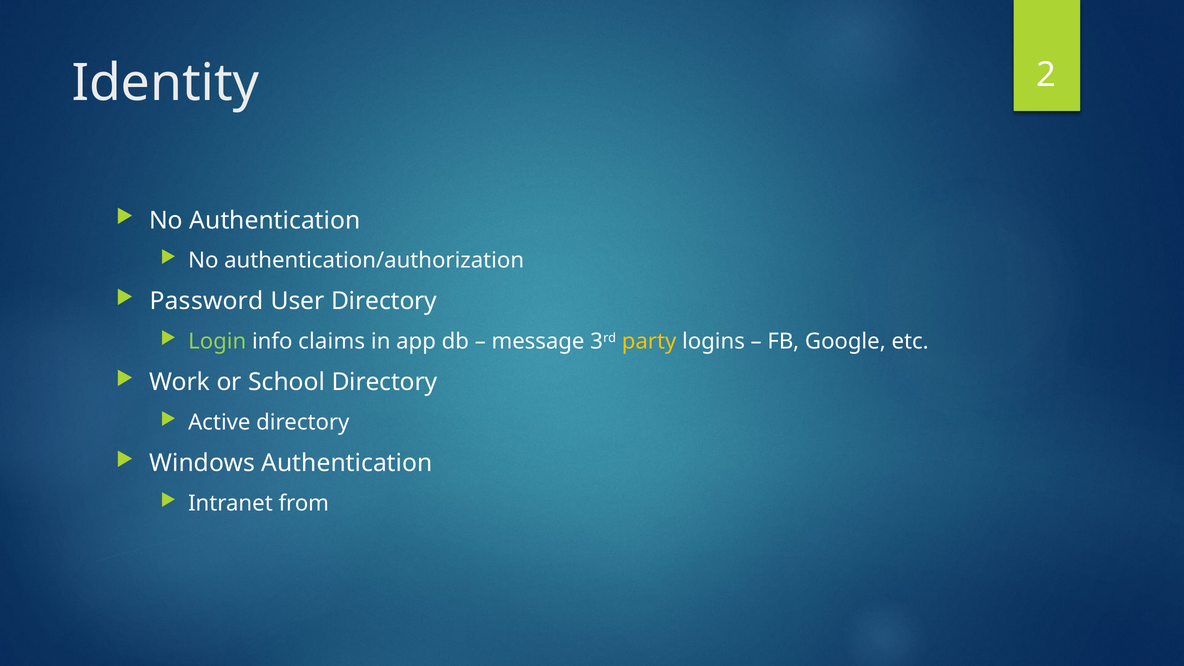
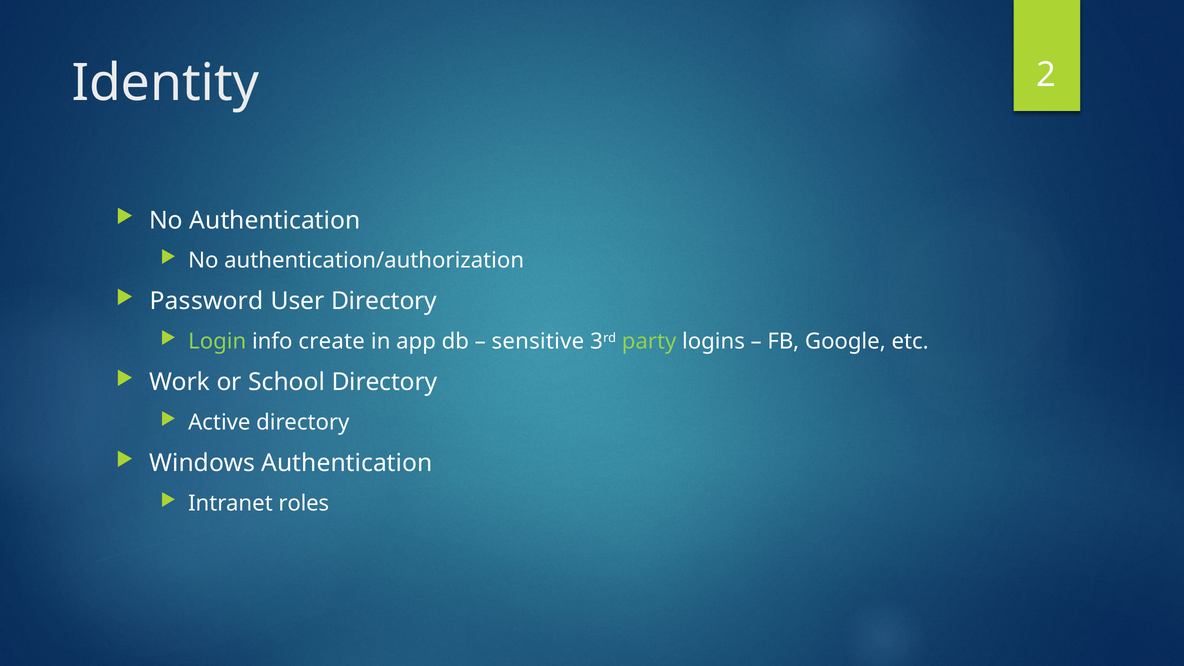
claims: claims -> create
message: message -> sensitive
party colour: yellow -> light green
from: from -> roles
